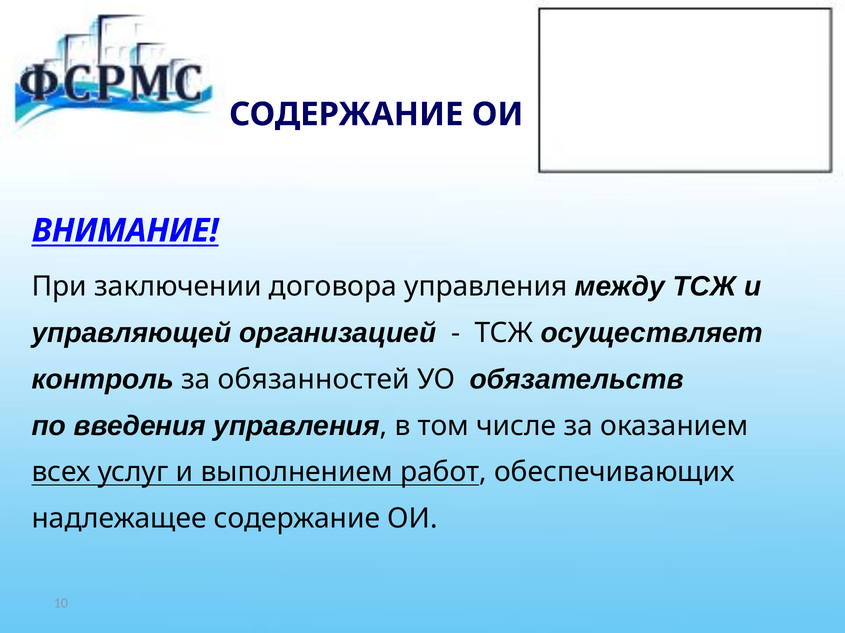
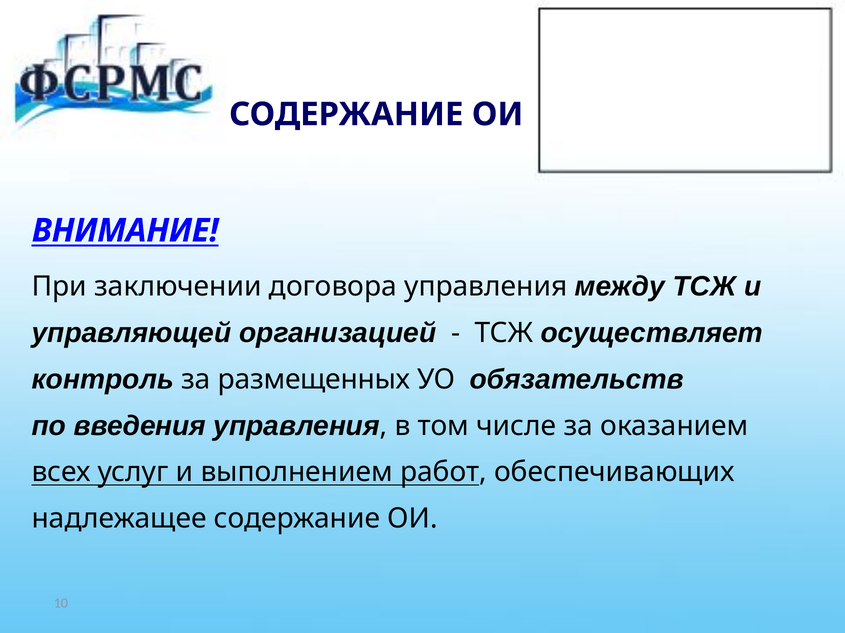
обязанностей: обязанностей -> размещенных
